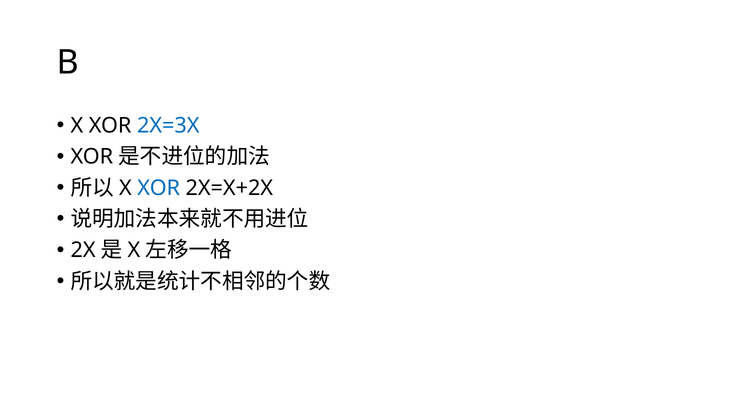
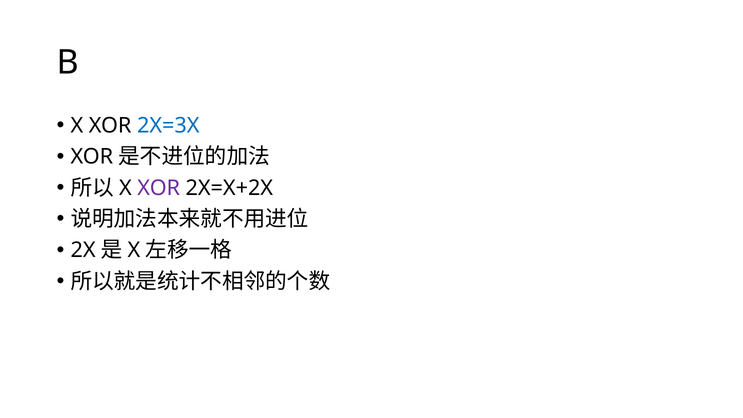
XOR at (159, 188) colour: blue -> purple
